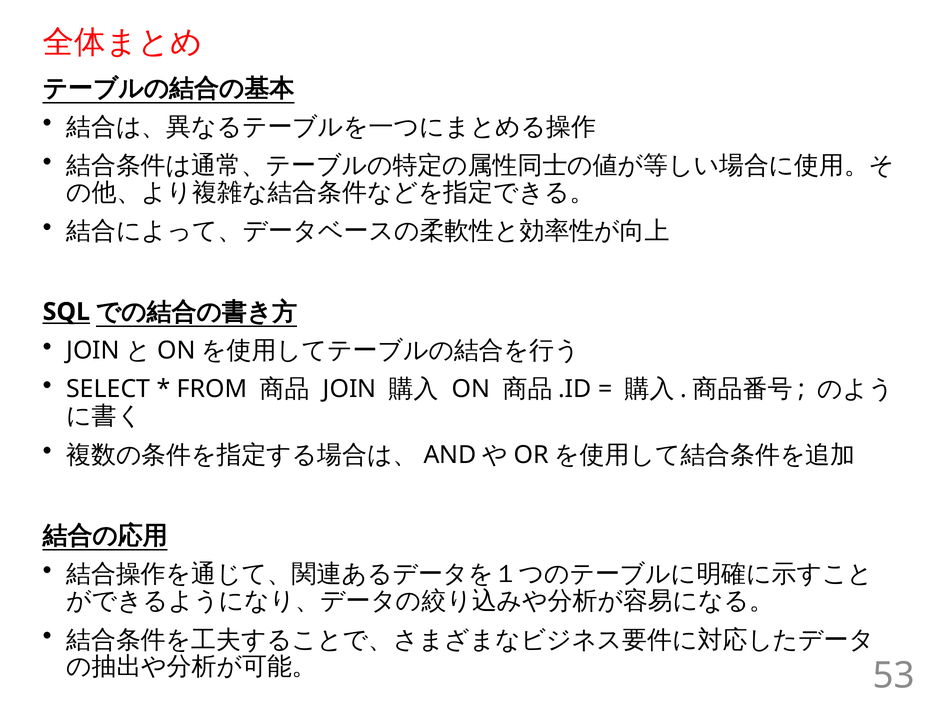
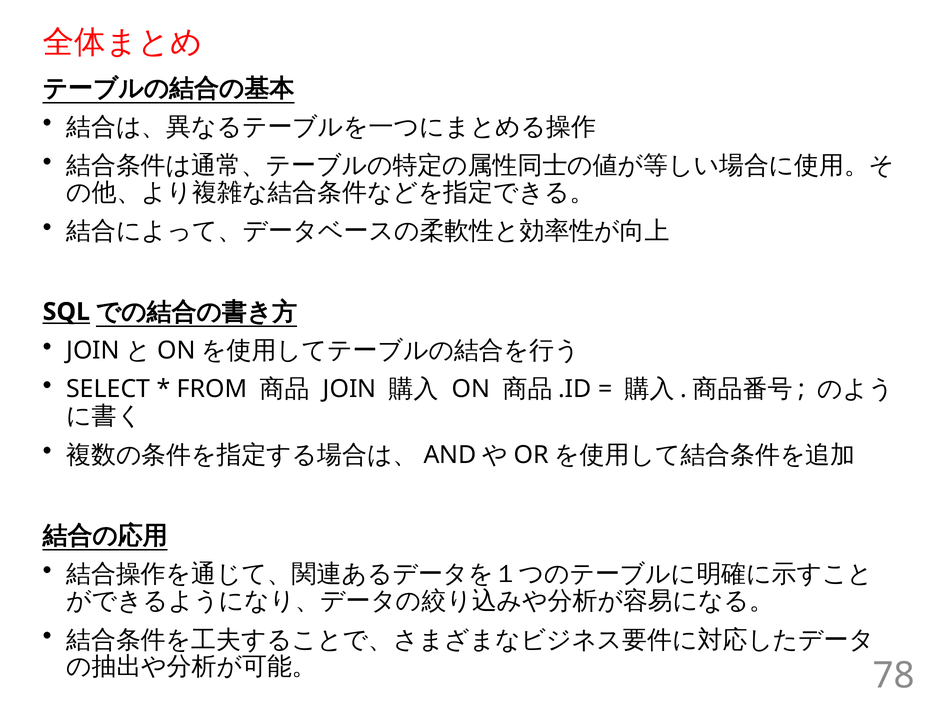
53: 53 -> 78
